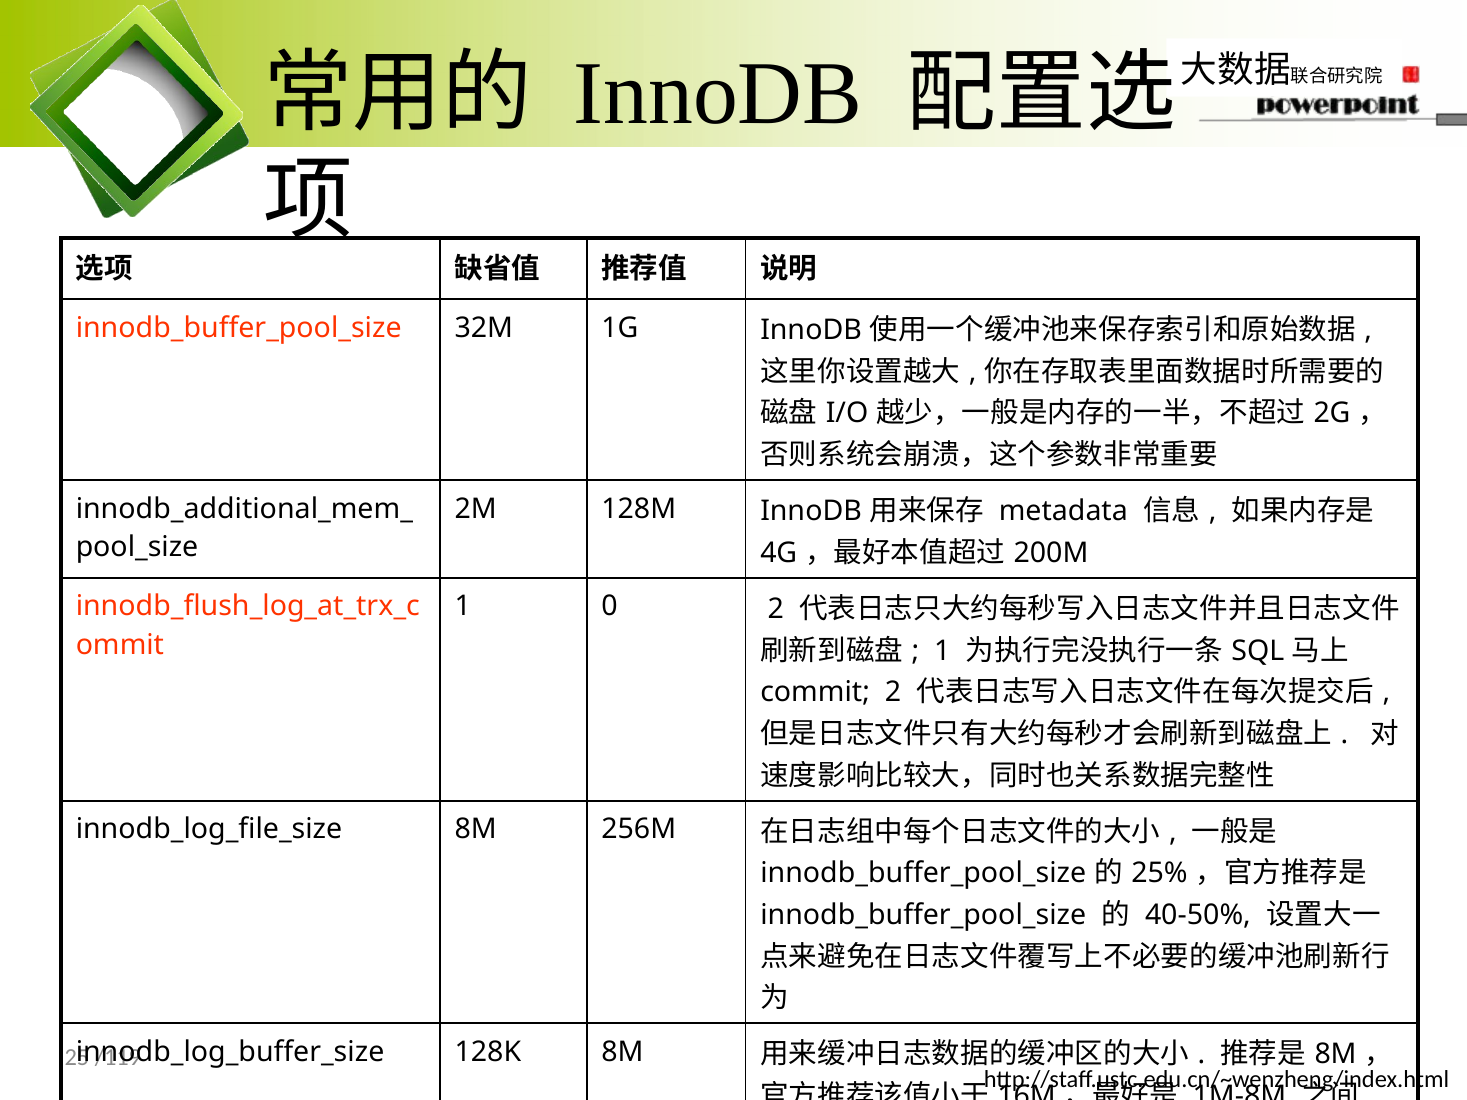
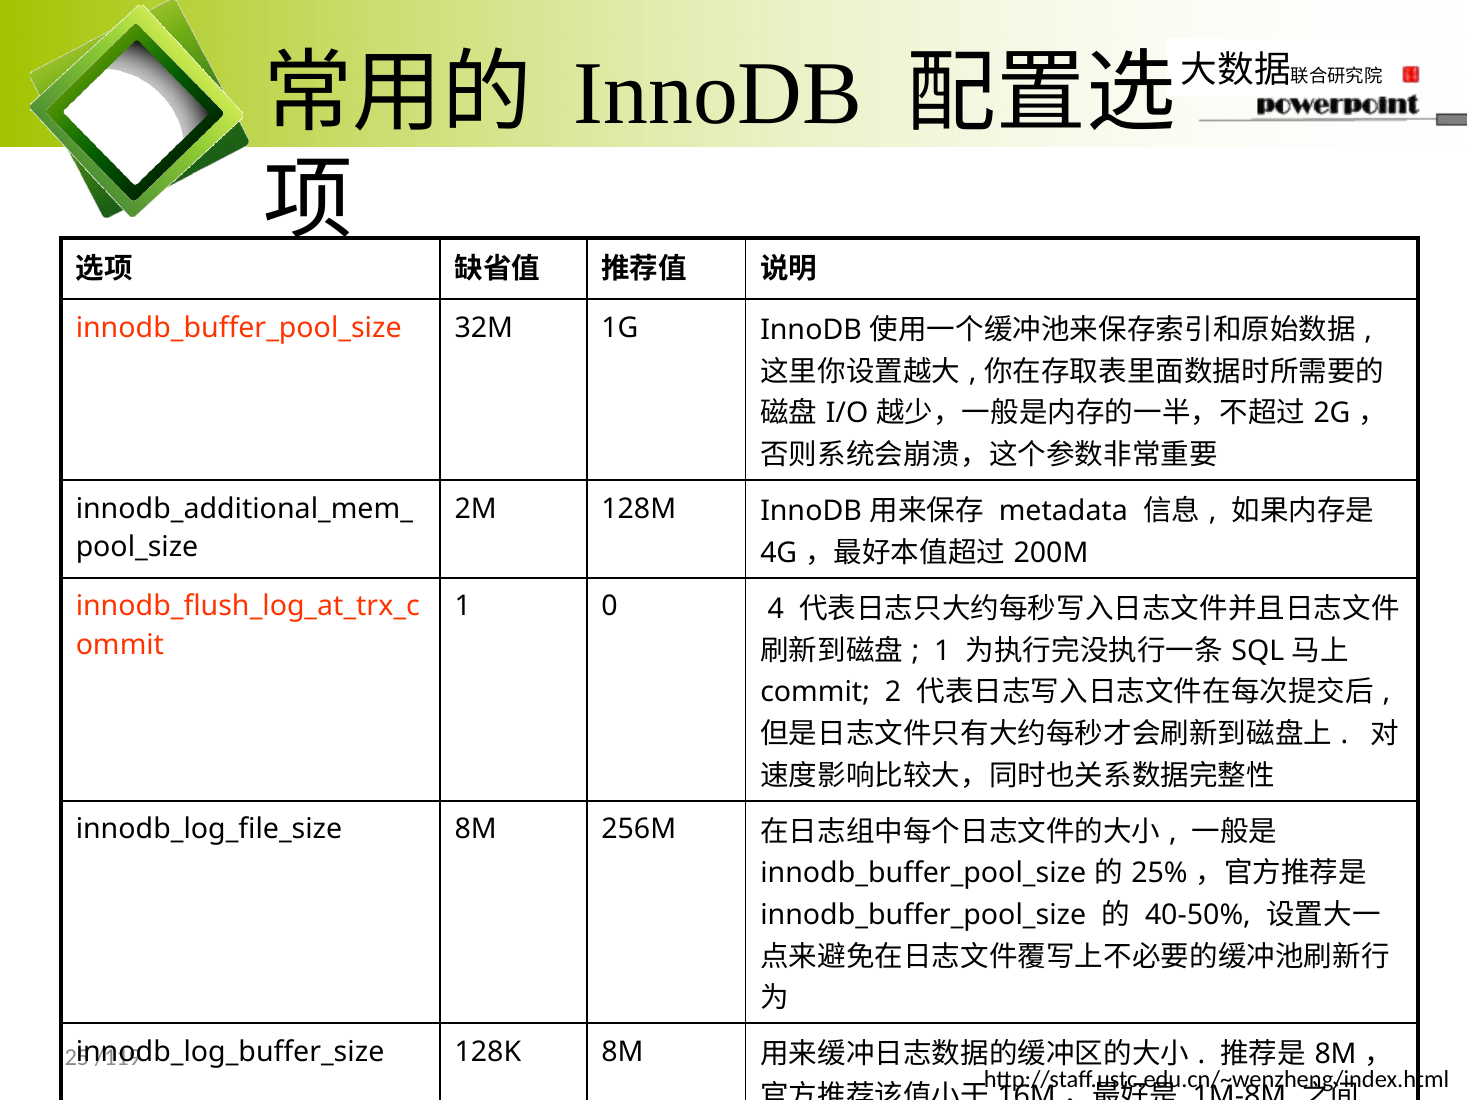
0 2: 2 -> 4
